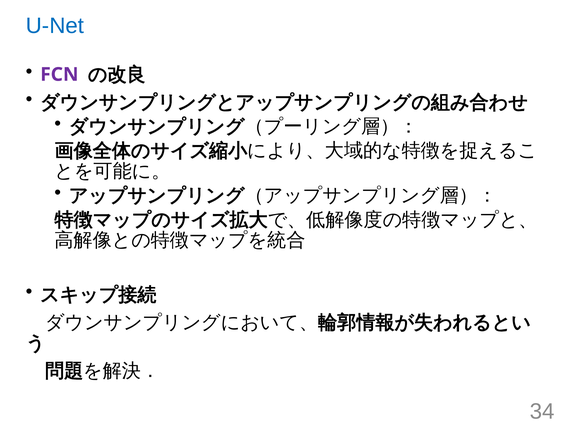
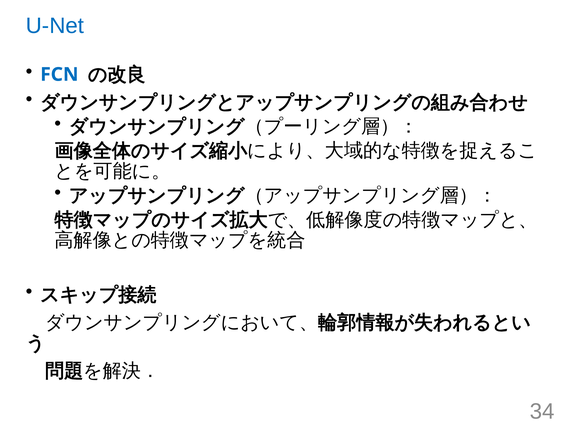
FCN colour: purple -> blue
